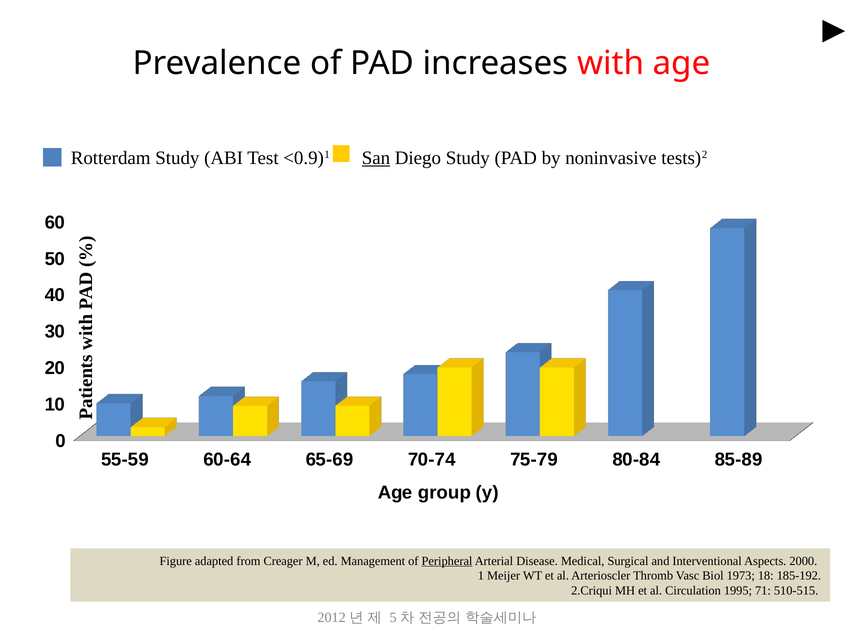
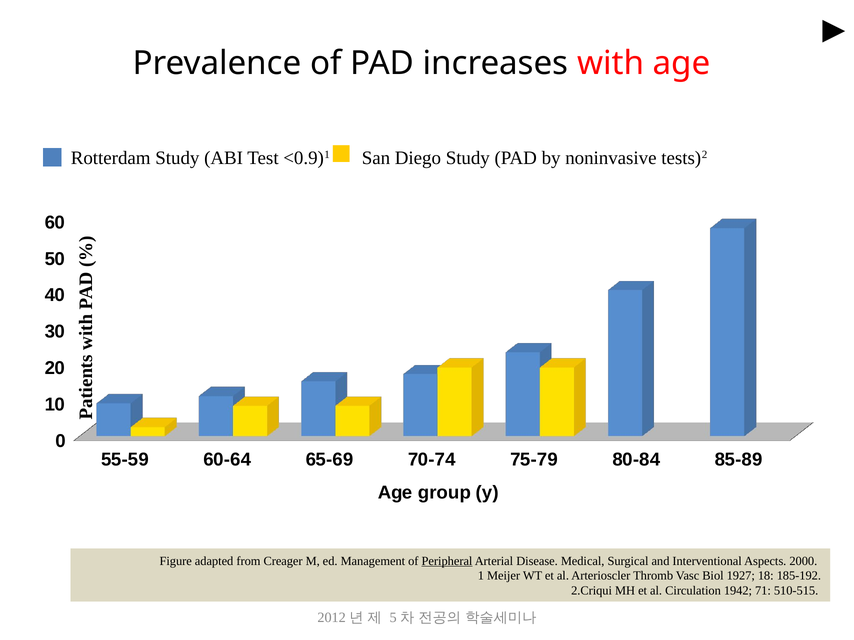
San underline: present -> none
1973: 1973 -> 1927
1995: 1995 -> 1942
